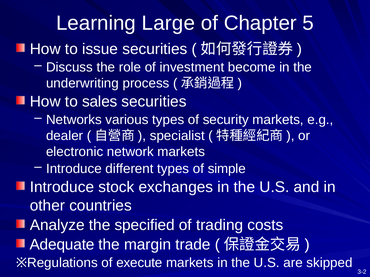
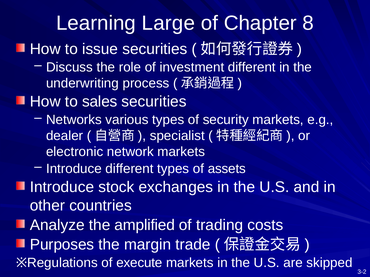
5: 5 -> 8
investment become: become -> different
simple: simple -> assets
specified: specified -> amplified
Adequate: Adequate -> Purposes
